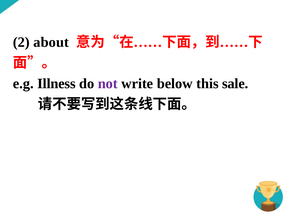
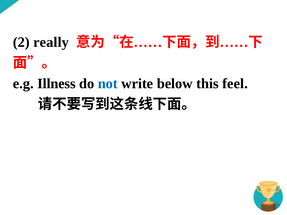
about: about -> really
not colour: purple -> blue
sale: sale -> feel
